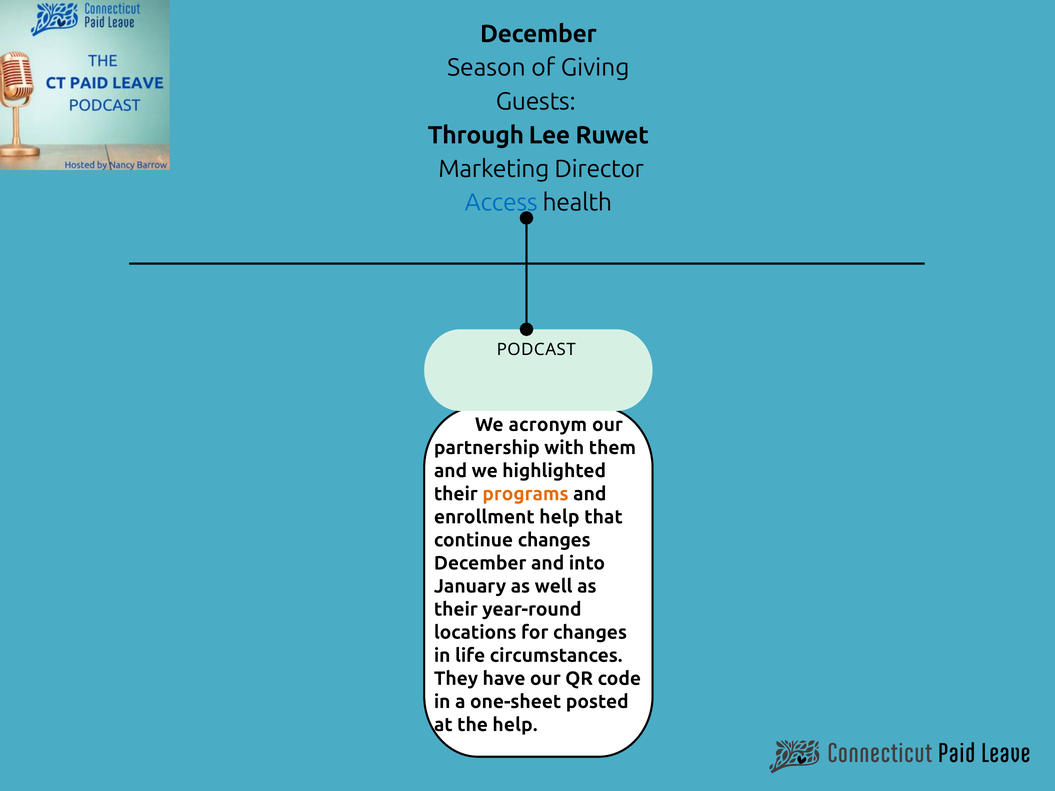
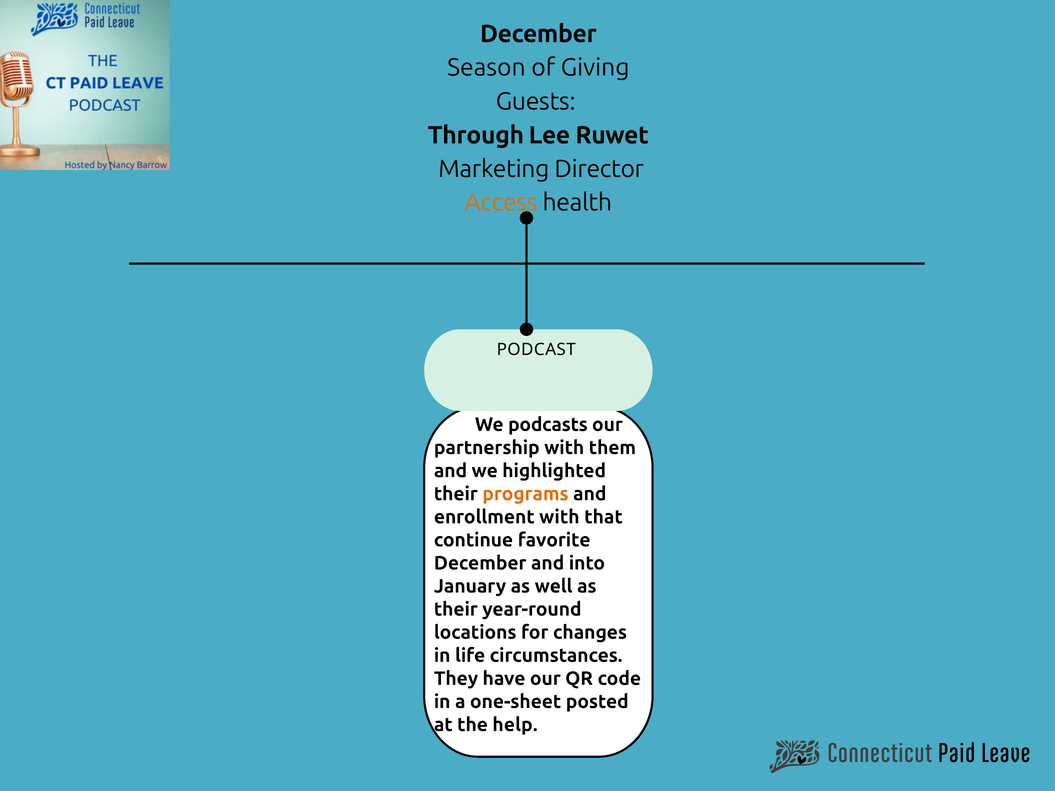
Access colour: blue -> orange
acronym: acronym -> podcasts
enrollment help: help -> with
continue changes: changes -> favorite
